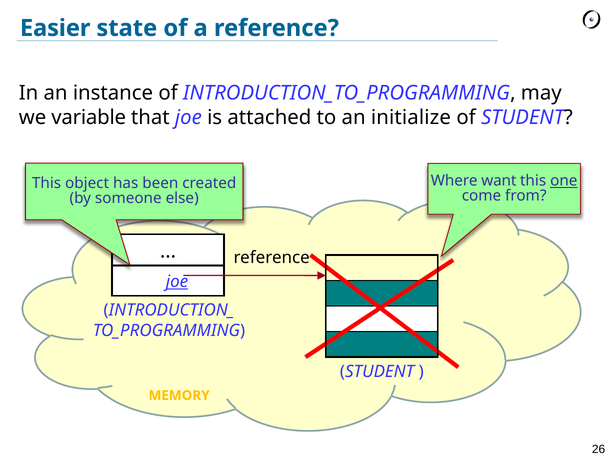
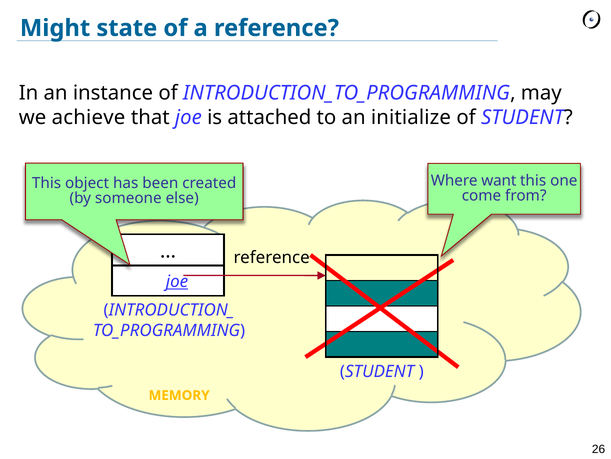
Easier: Easier -> Might
variable: variable -> achieve
one underline: present -> none
